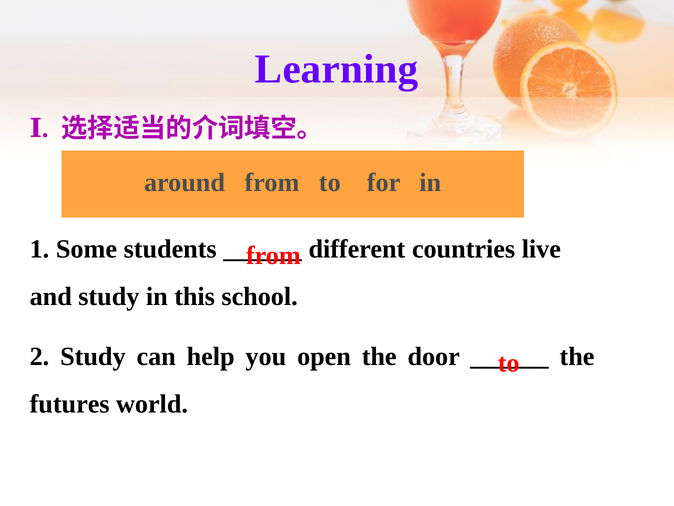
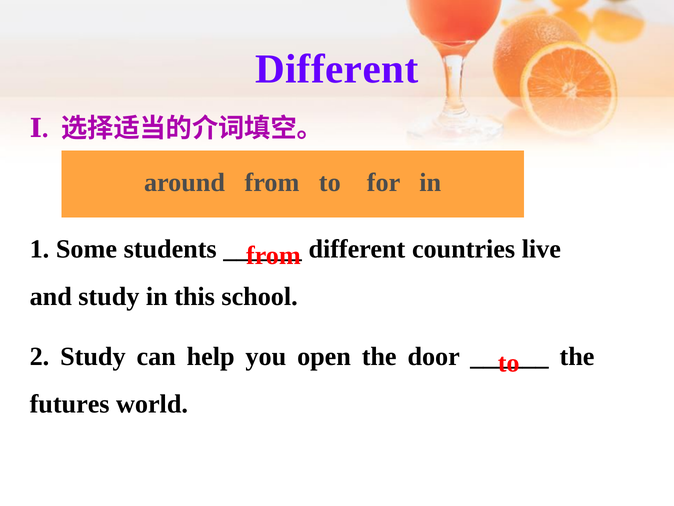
Learning at (337, 69): Learning -> Different
